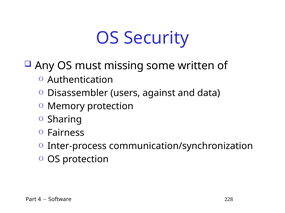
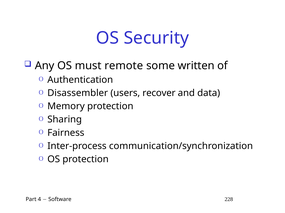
missing: missing -> remote
against: against -> recover
